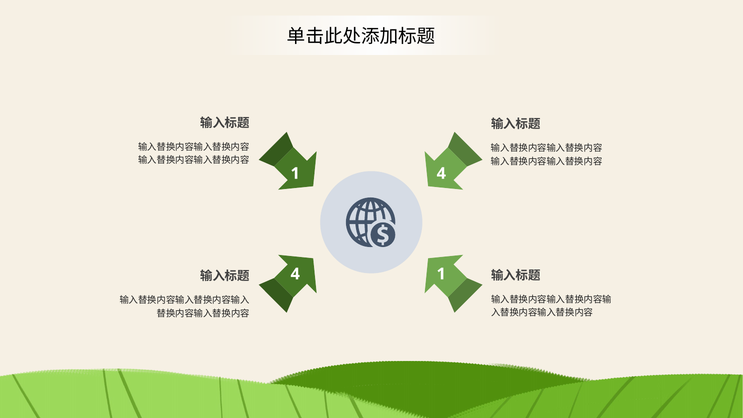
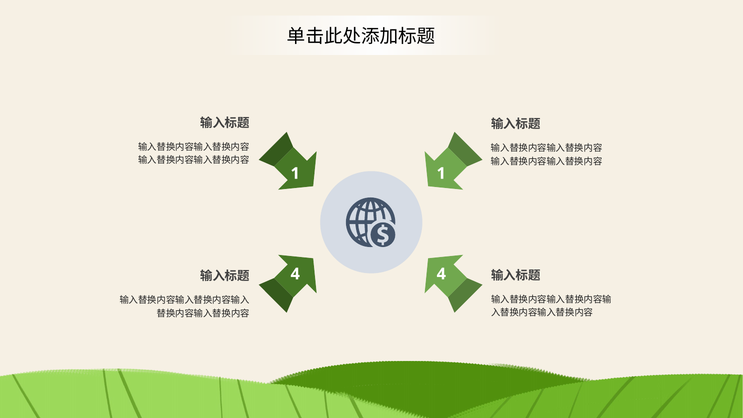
1 4: 4 -> 1
4 1: 1 -> 4
